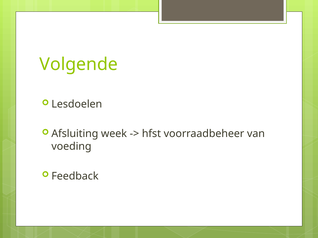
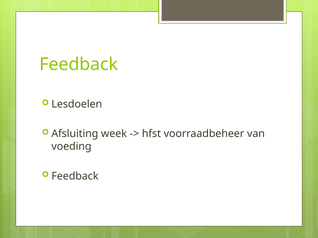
Volgende at (79, 65): Volgende -> Feedback
